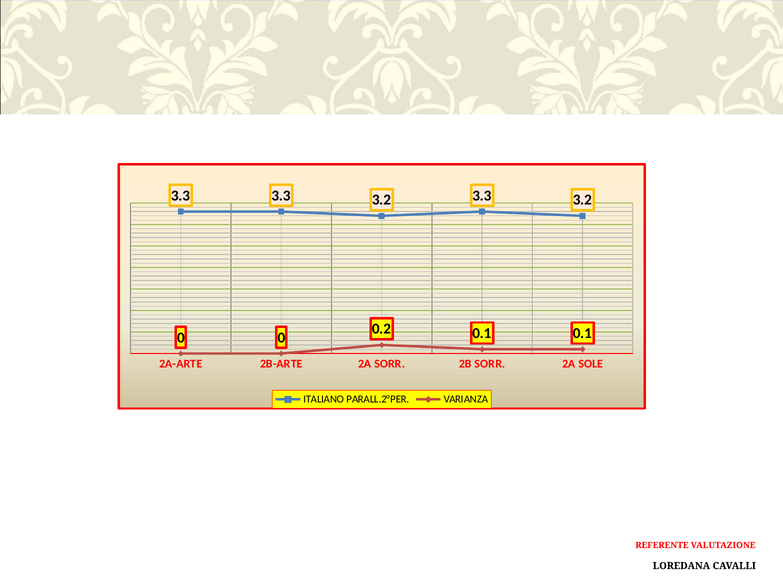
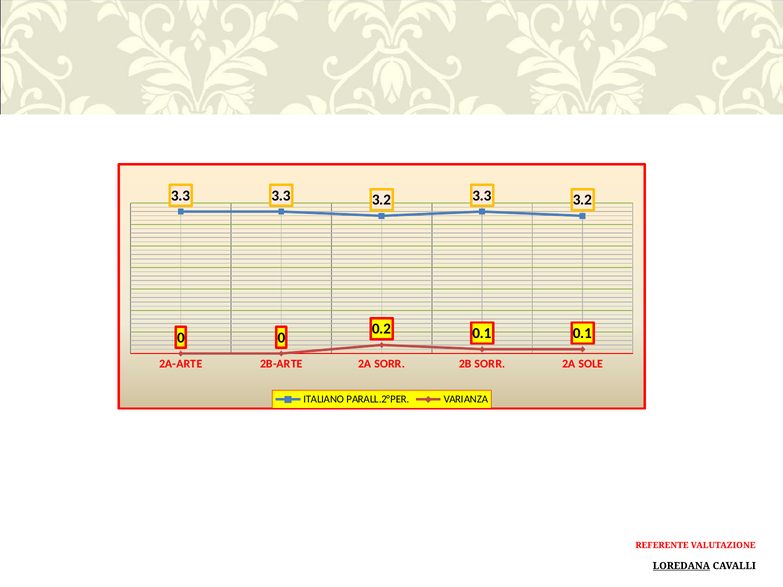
LOREDANA underline: none -> present
